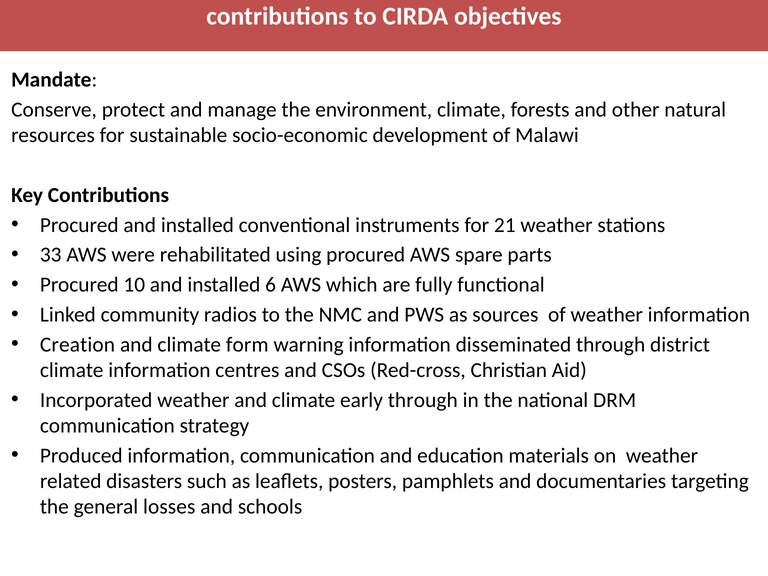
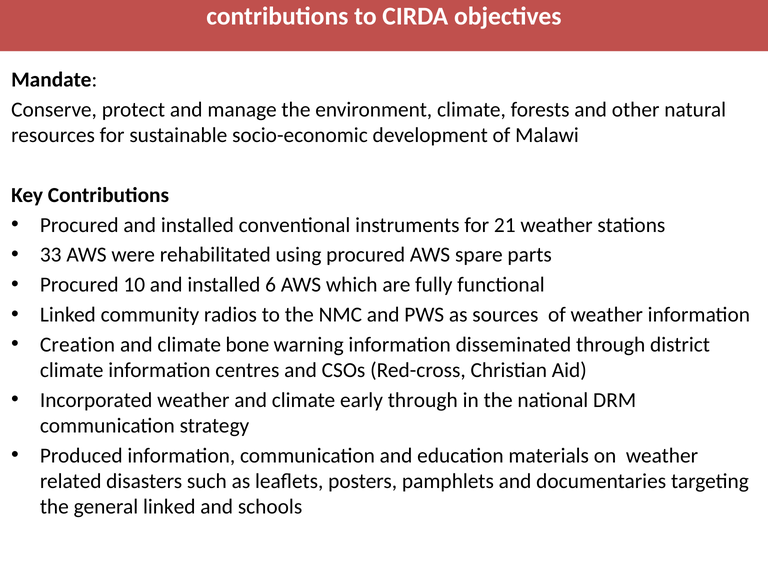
form: form -> bone
general losses: losses -> linked
